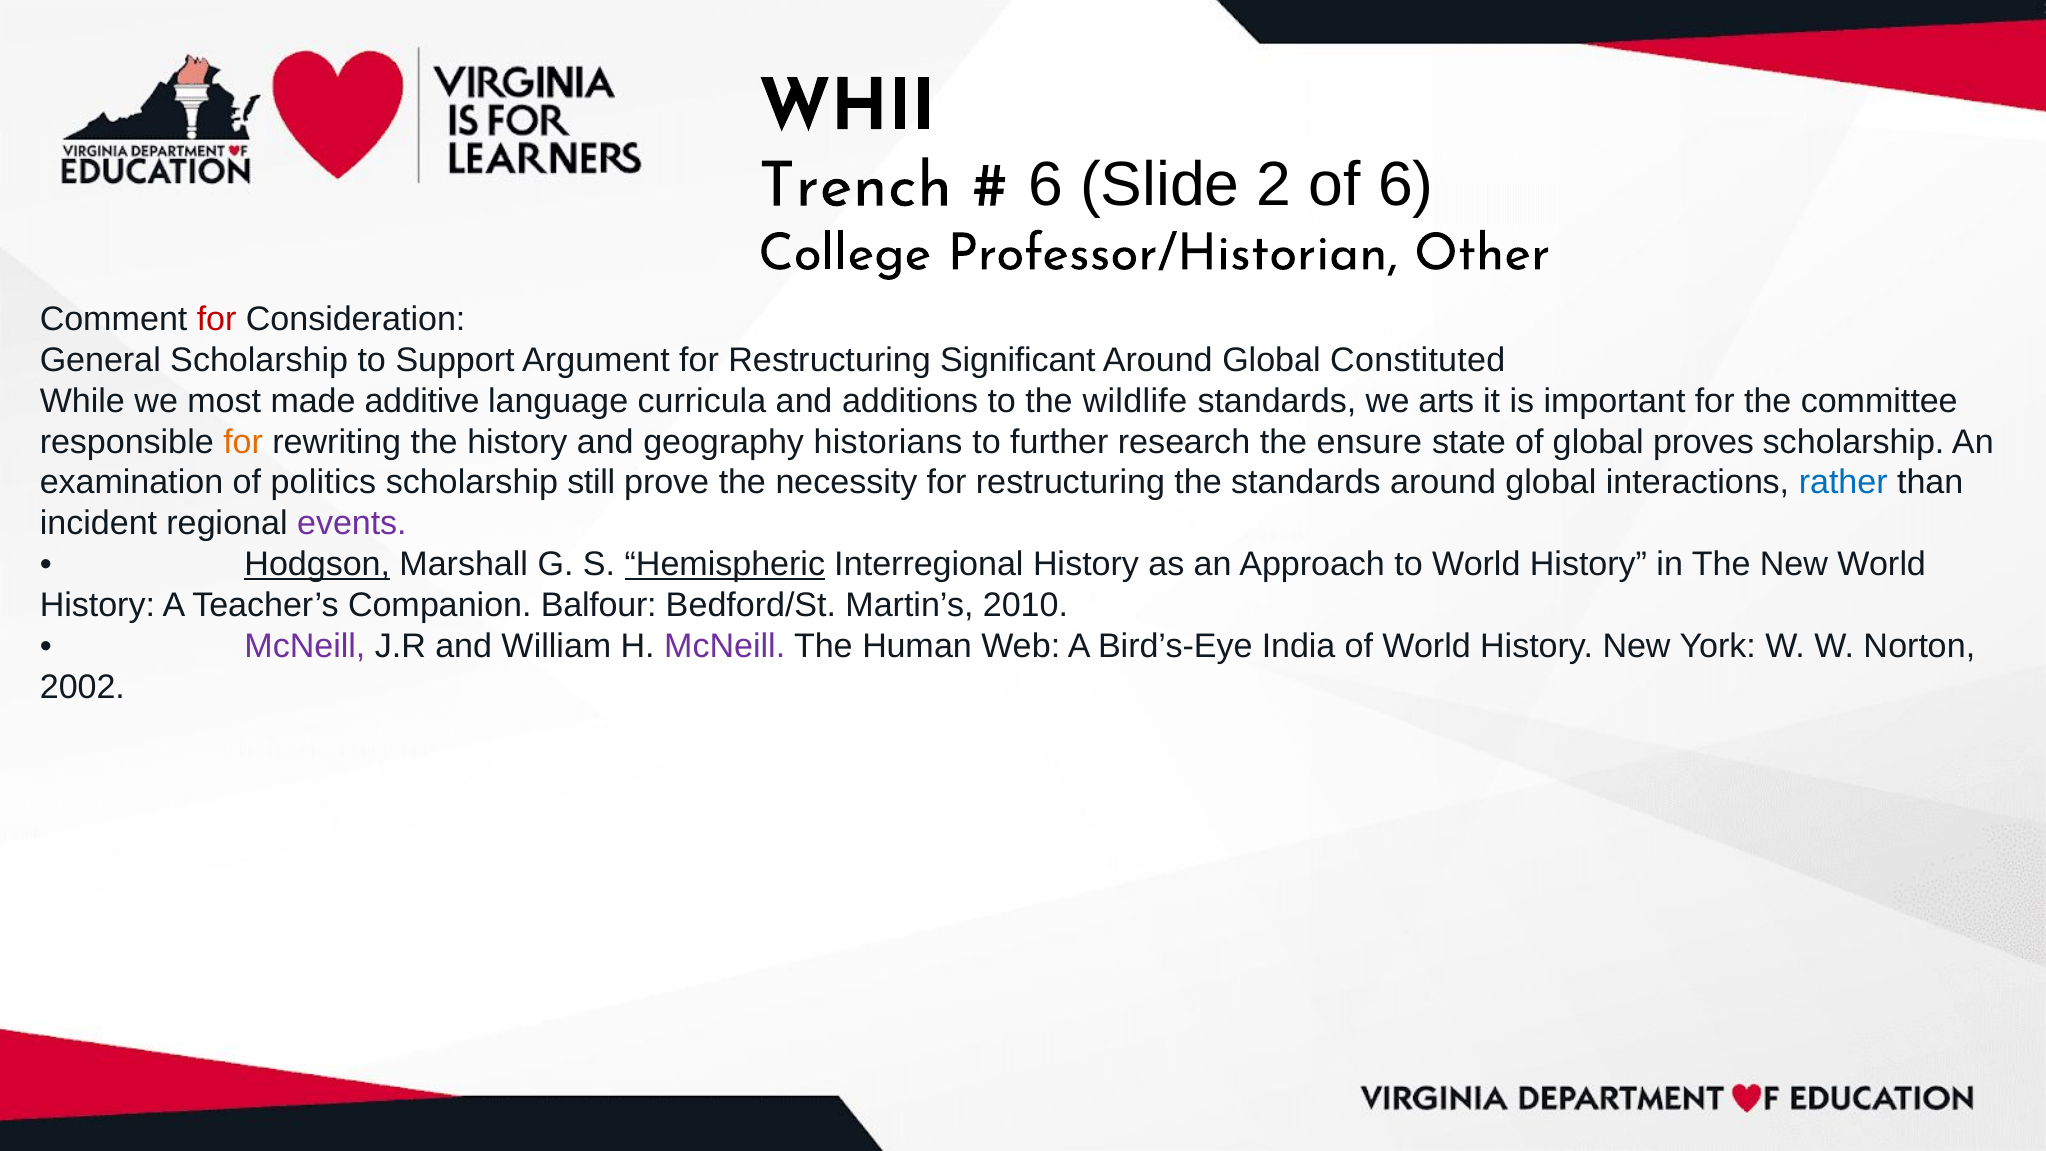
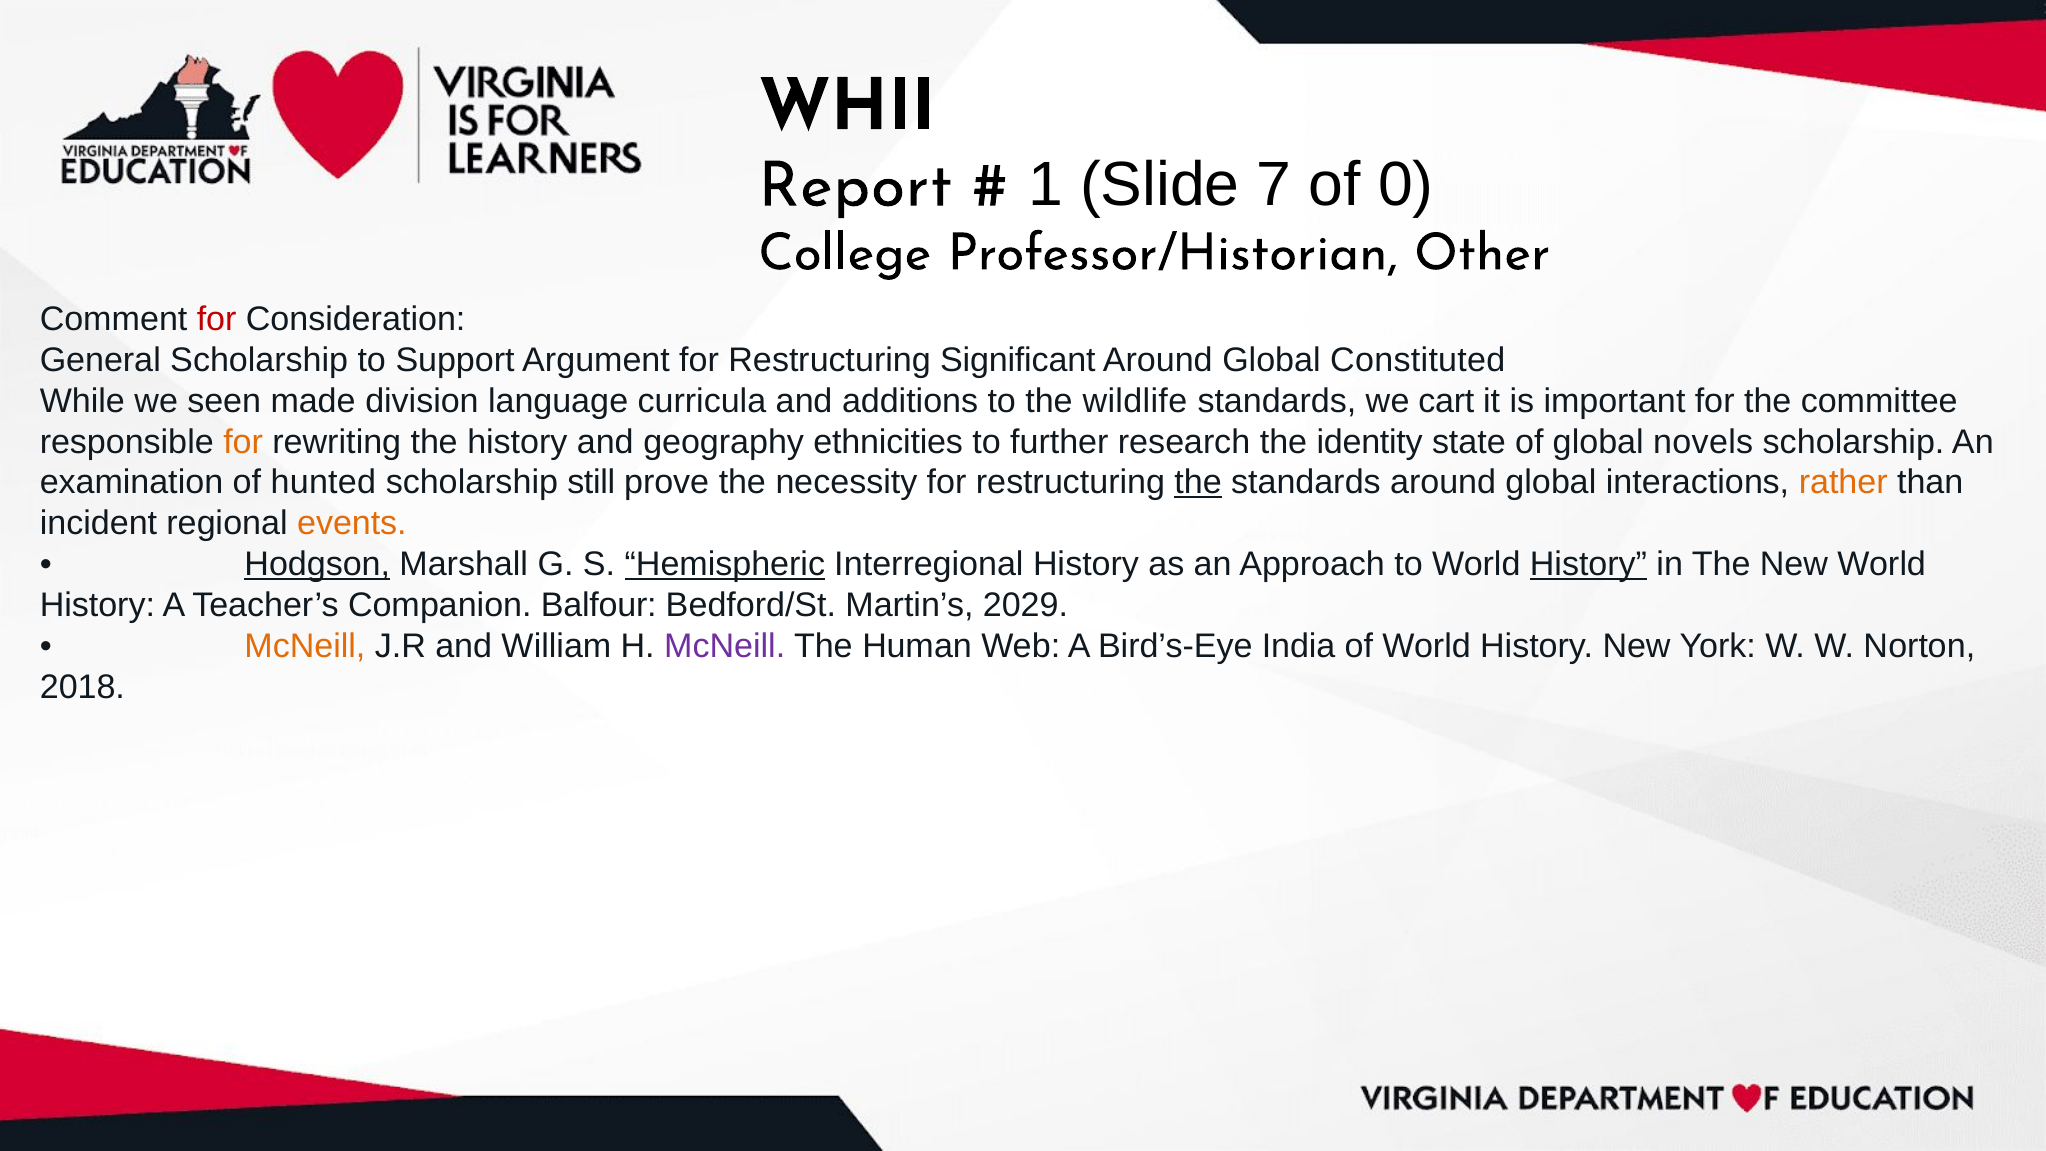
Trench: Trench -> Report
6 at (1046, 185): 6 -> 1
2: 2 -> 7
of 6: 6 -> 0
most: most -> seen
additive: additive -> division
arts: arts -> cart
historians: historians -> ethnicities
ensure: ensure -> identity
proves: proves -> novels
politics: politics -> hunted
the at (1198, 483) underline: none -> present
rather colour: blue -> orange
events colour: purple -> orange
History at (1588, 565) underline: none -> present
2010: 2010 -> 2029
McNeill at (305, 646) colour: purple -> orange
2002: 2002 -> 2018
